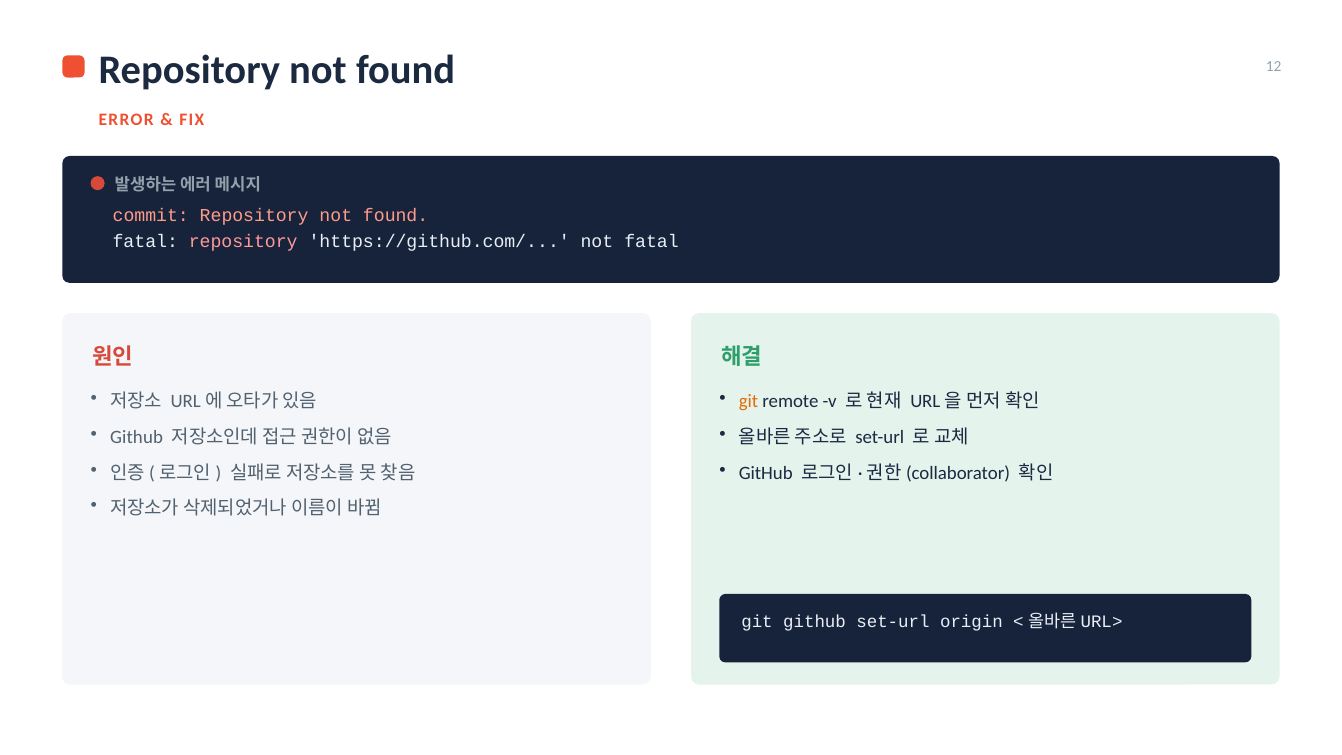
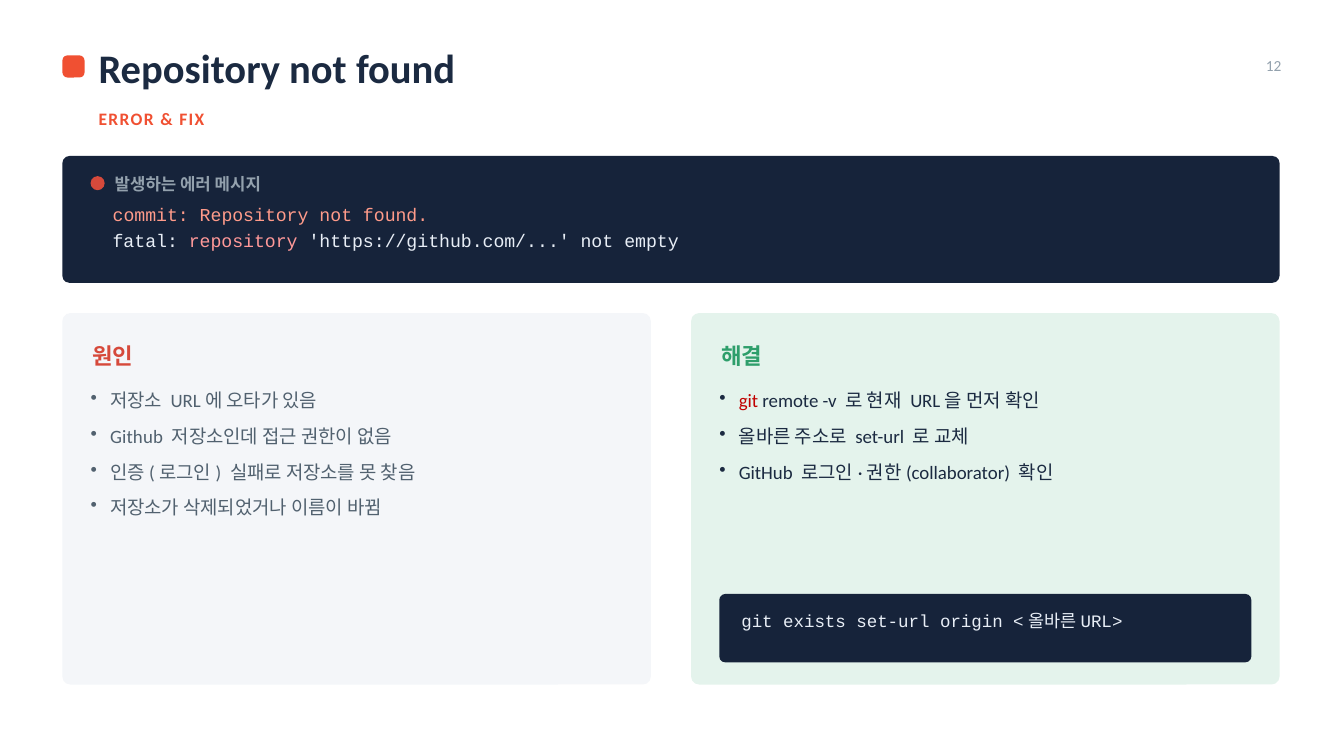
not fatal: fatal -> empty
git at (749, 402) colour: orange -> red
git github: github -> exists
